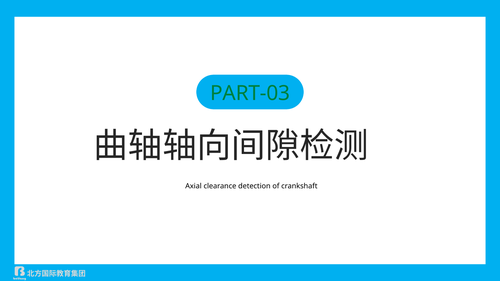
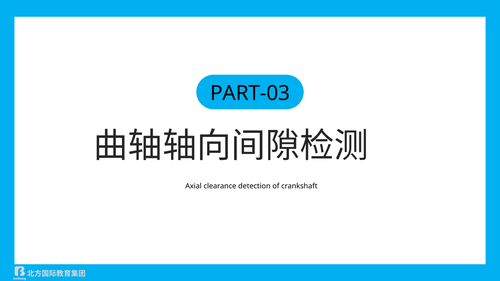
PART-03 colour: green -> black
